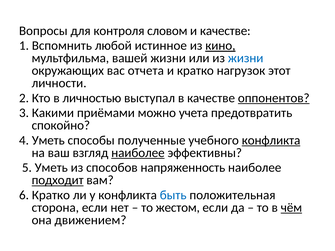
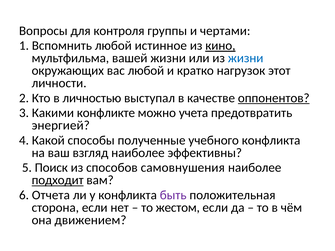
словом: словом -> группы
и качестве: качестве -> чертами
вас отчета: отчета -> любой
приёмами: приёмами -> конфликте
спокойно: спокойно -> энергией
4 Уметь: Уметь -> Какой
конфликта at (271, 140) underline: present -> none
наиболее at (138, 153) underline: present -> none
5 Уметь: Уметь -> Поиск
напряженность: напряженность -> самовнушения
6 Кратко: Кратко -> Отчета
быть colour: blue -> purple
чём underline: present -> none
